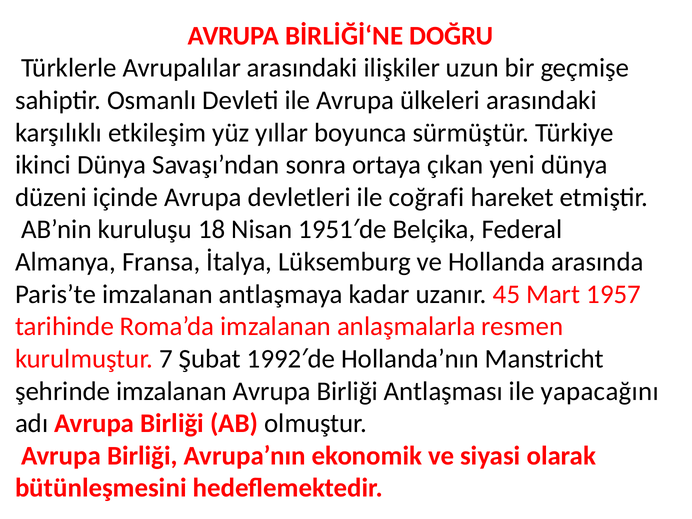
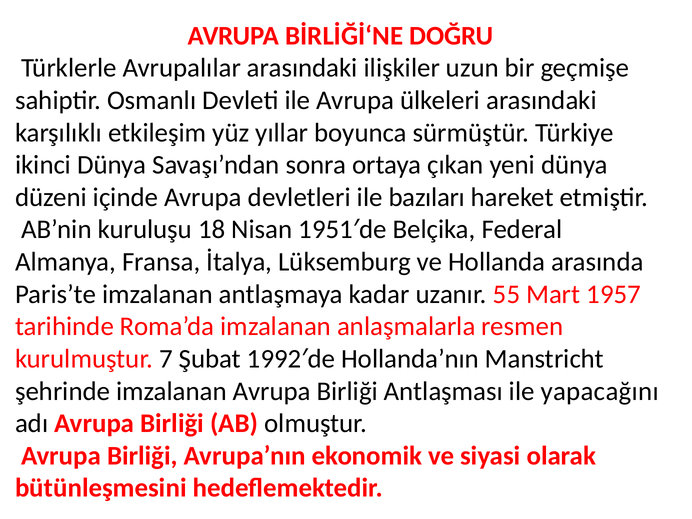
coğrafi: coğrafi -> bazıları
45: 45 -> 55
